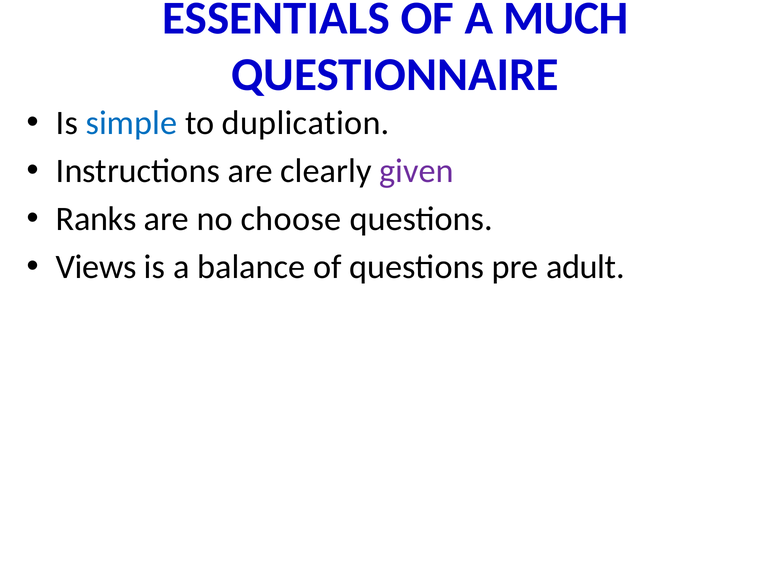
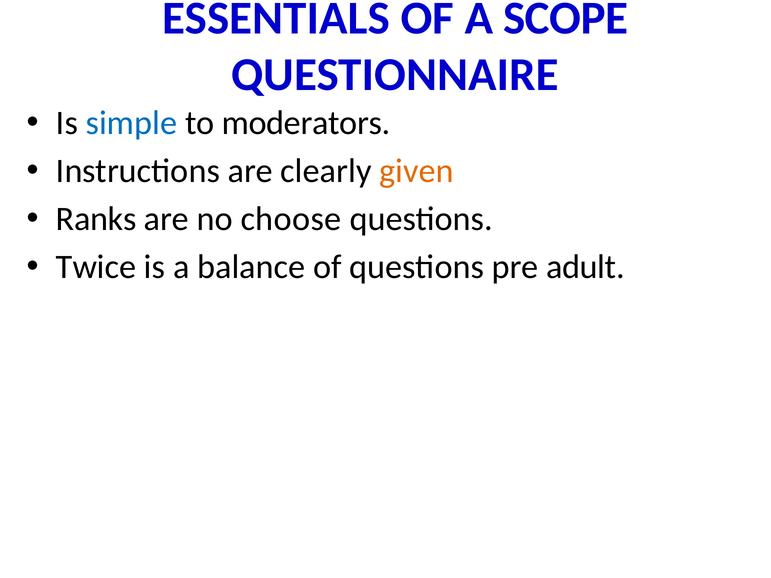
MUCH: MUCH -> SCOPE
duplication: duplication -> moderators
given colour: purple -> orange
Views: Views -> Twice
